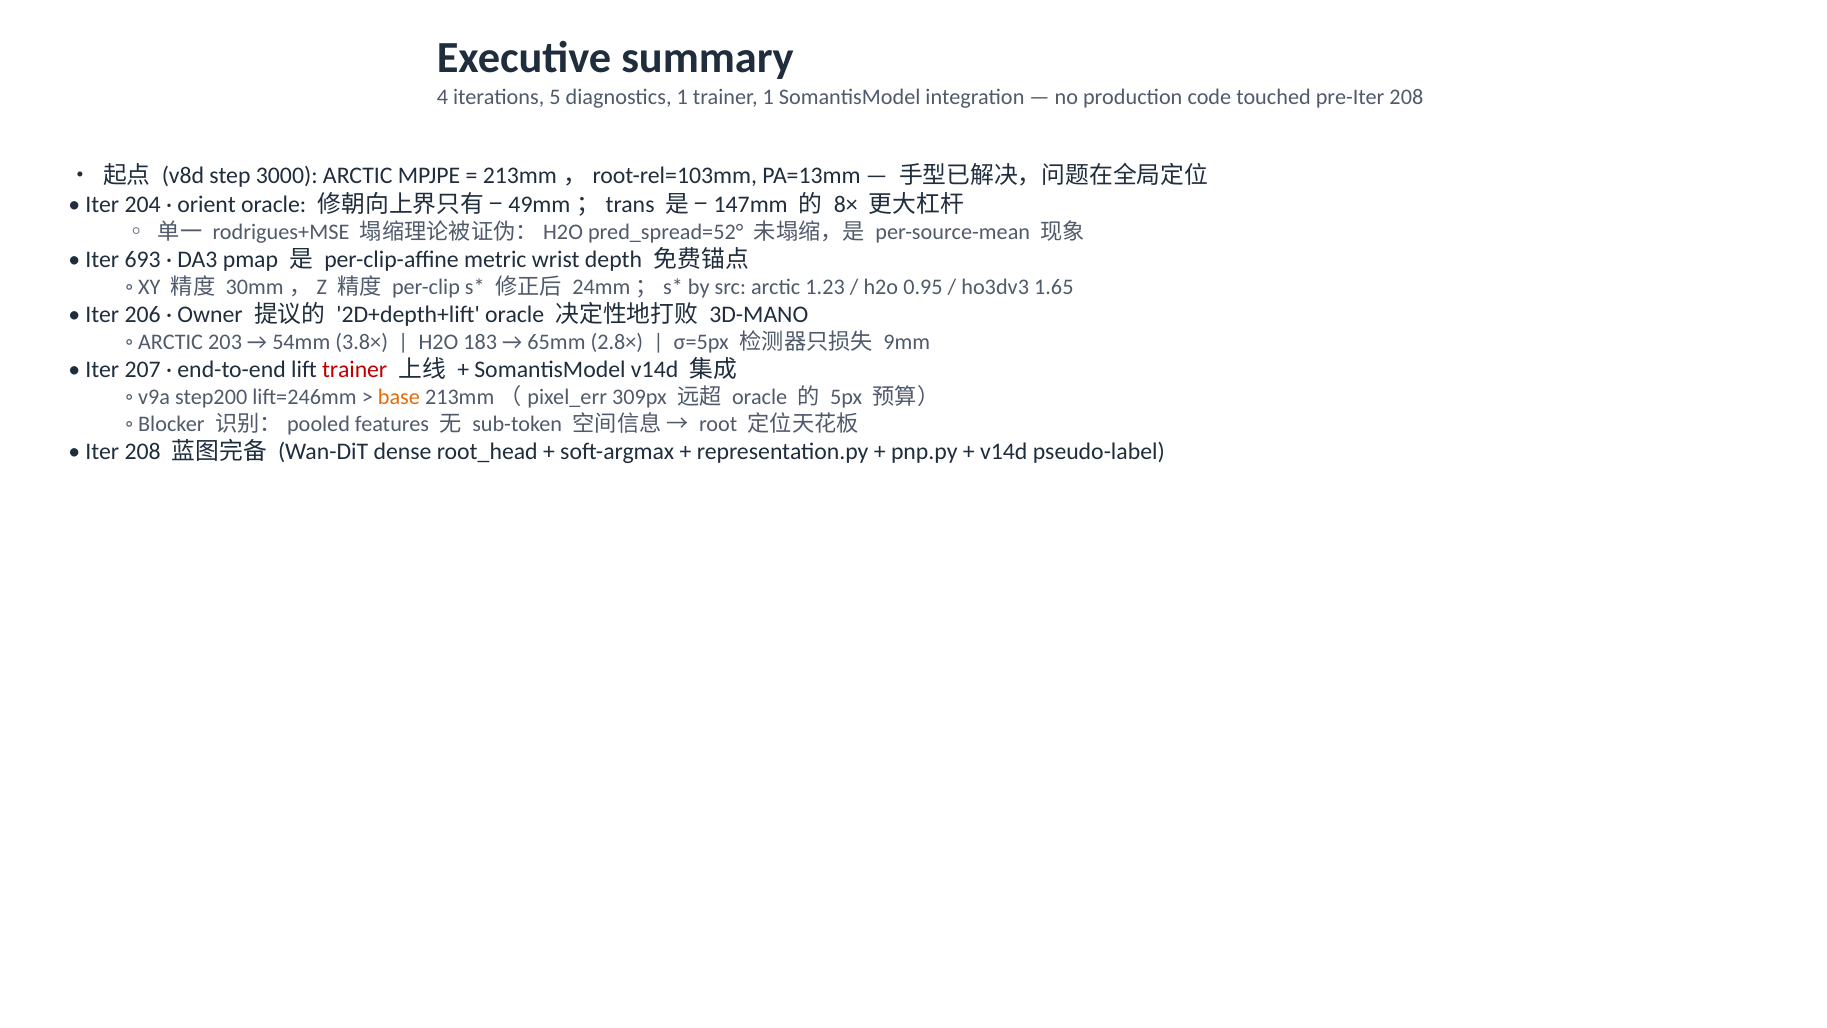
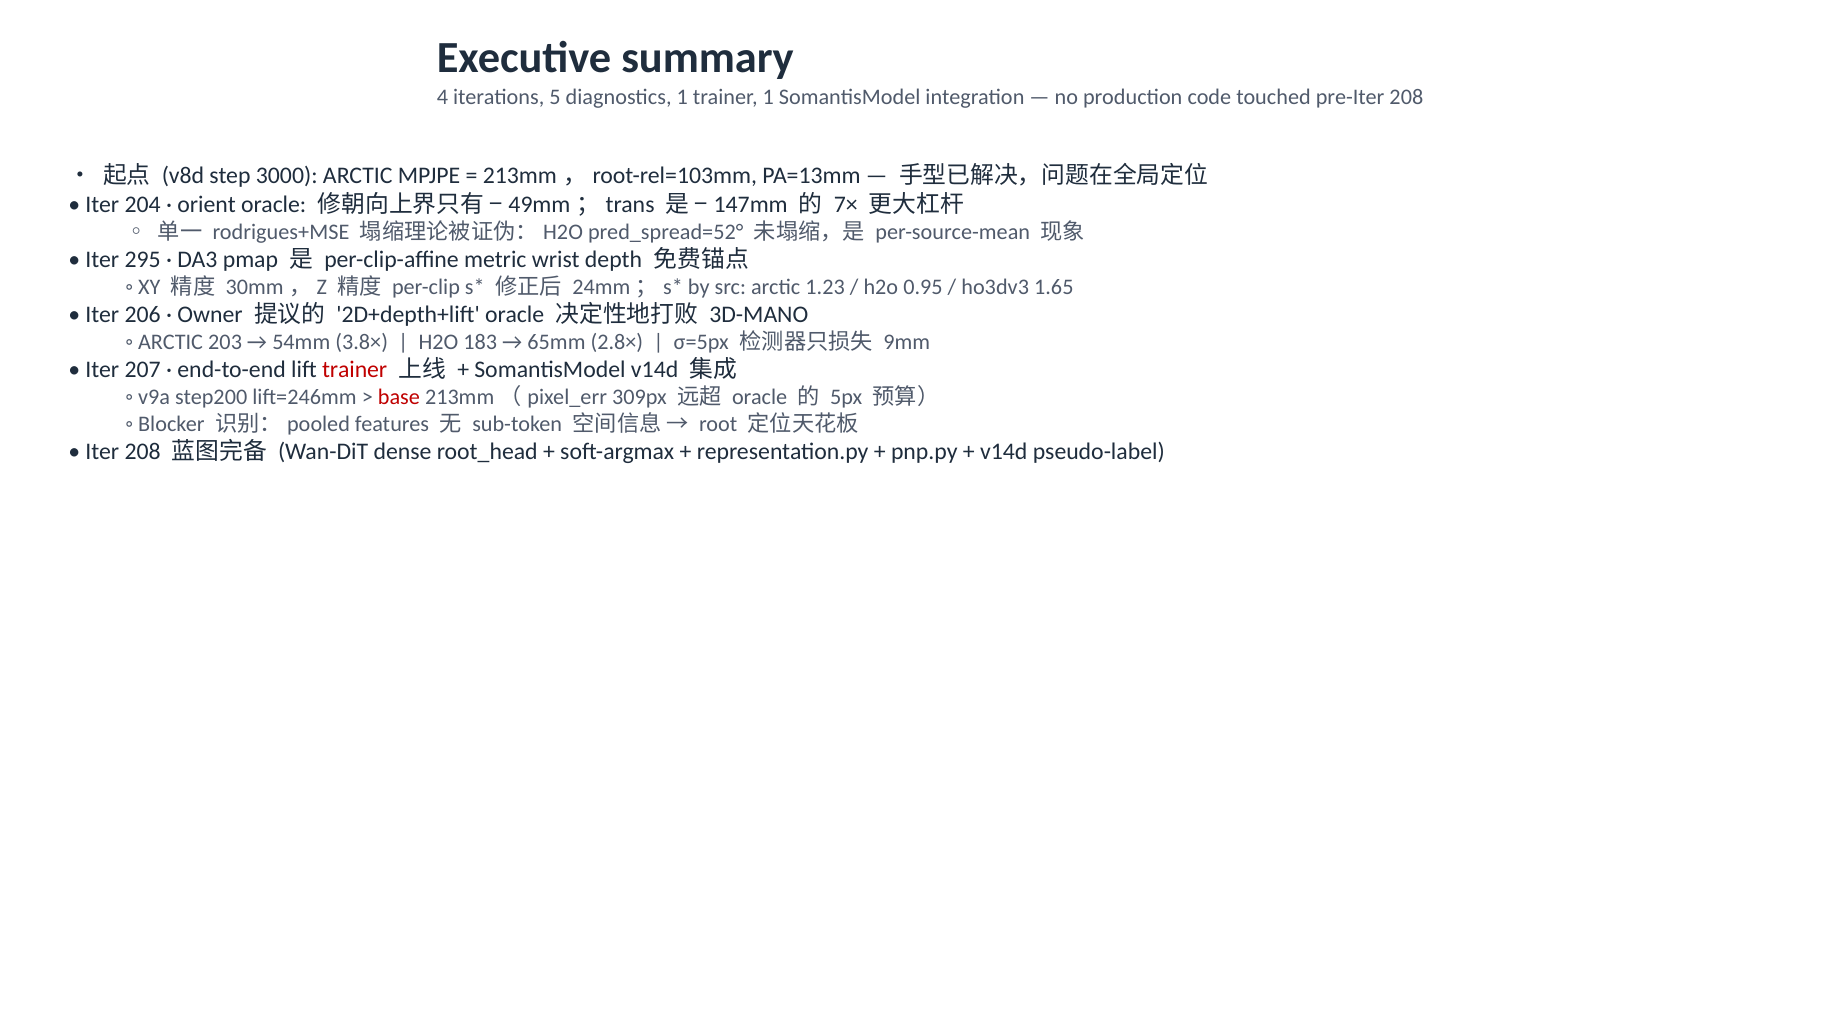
8×: 8× -> 7×
693: 693 -> 295
base colour: orange -> red
